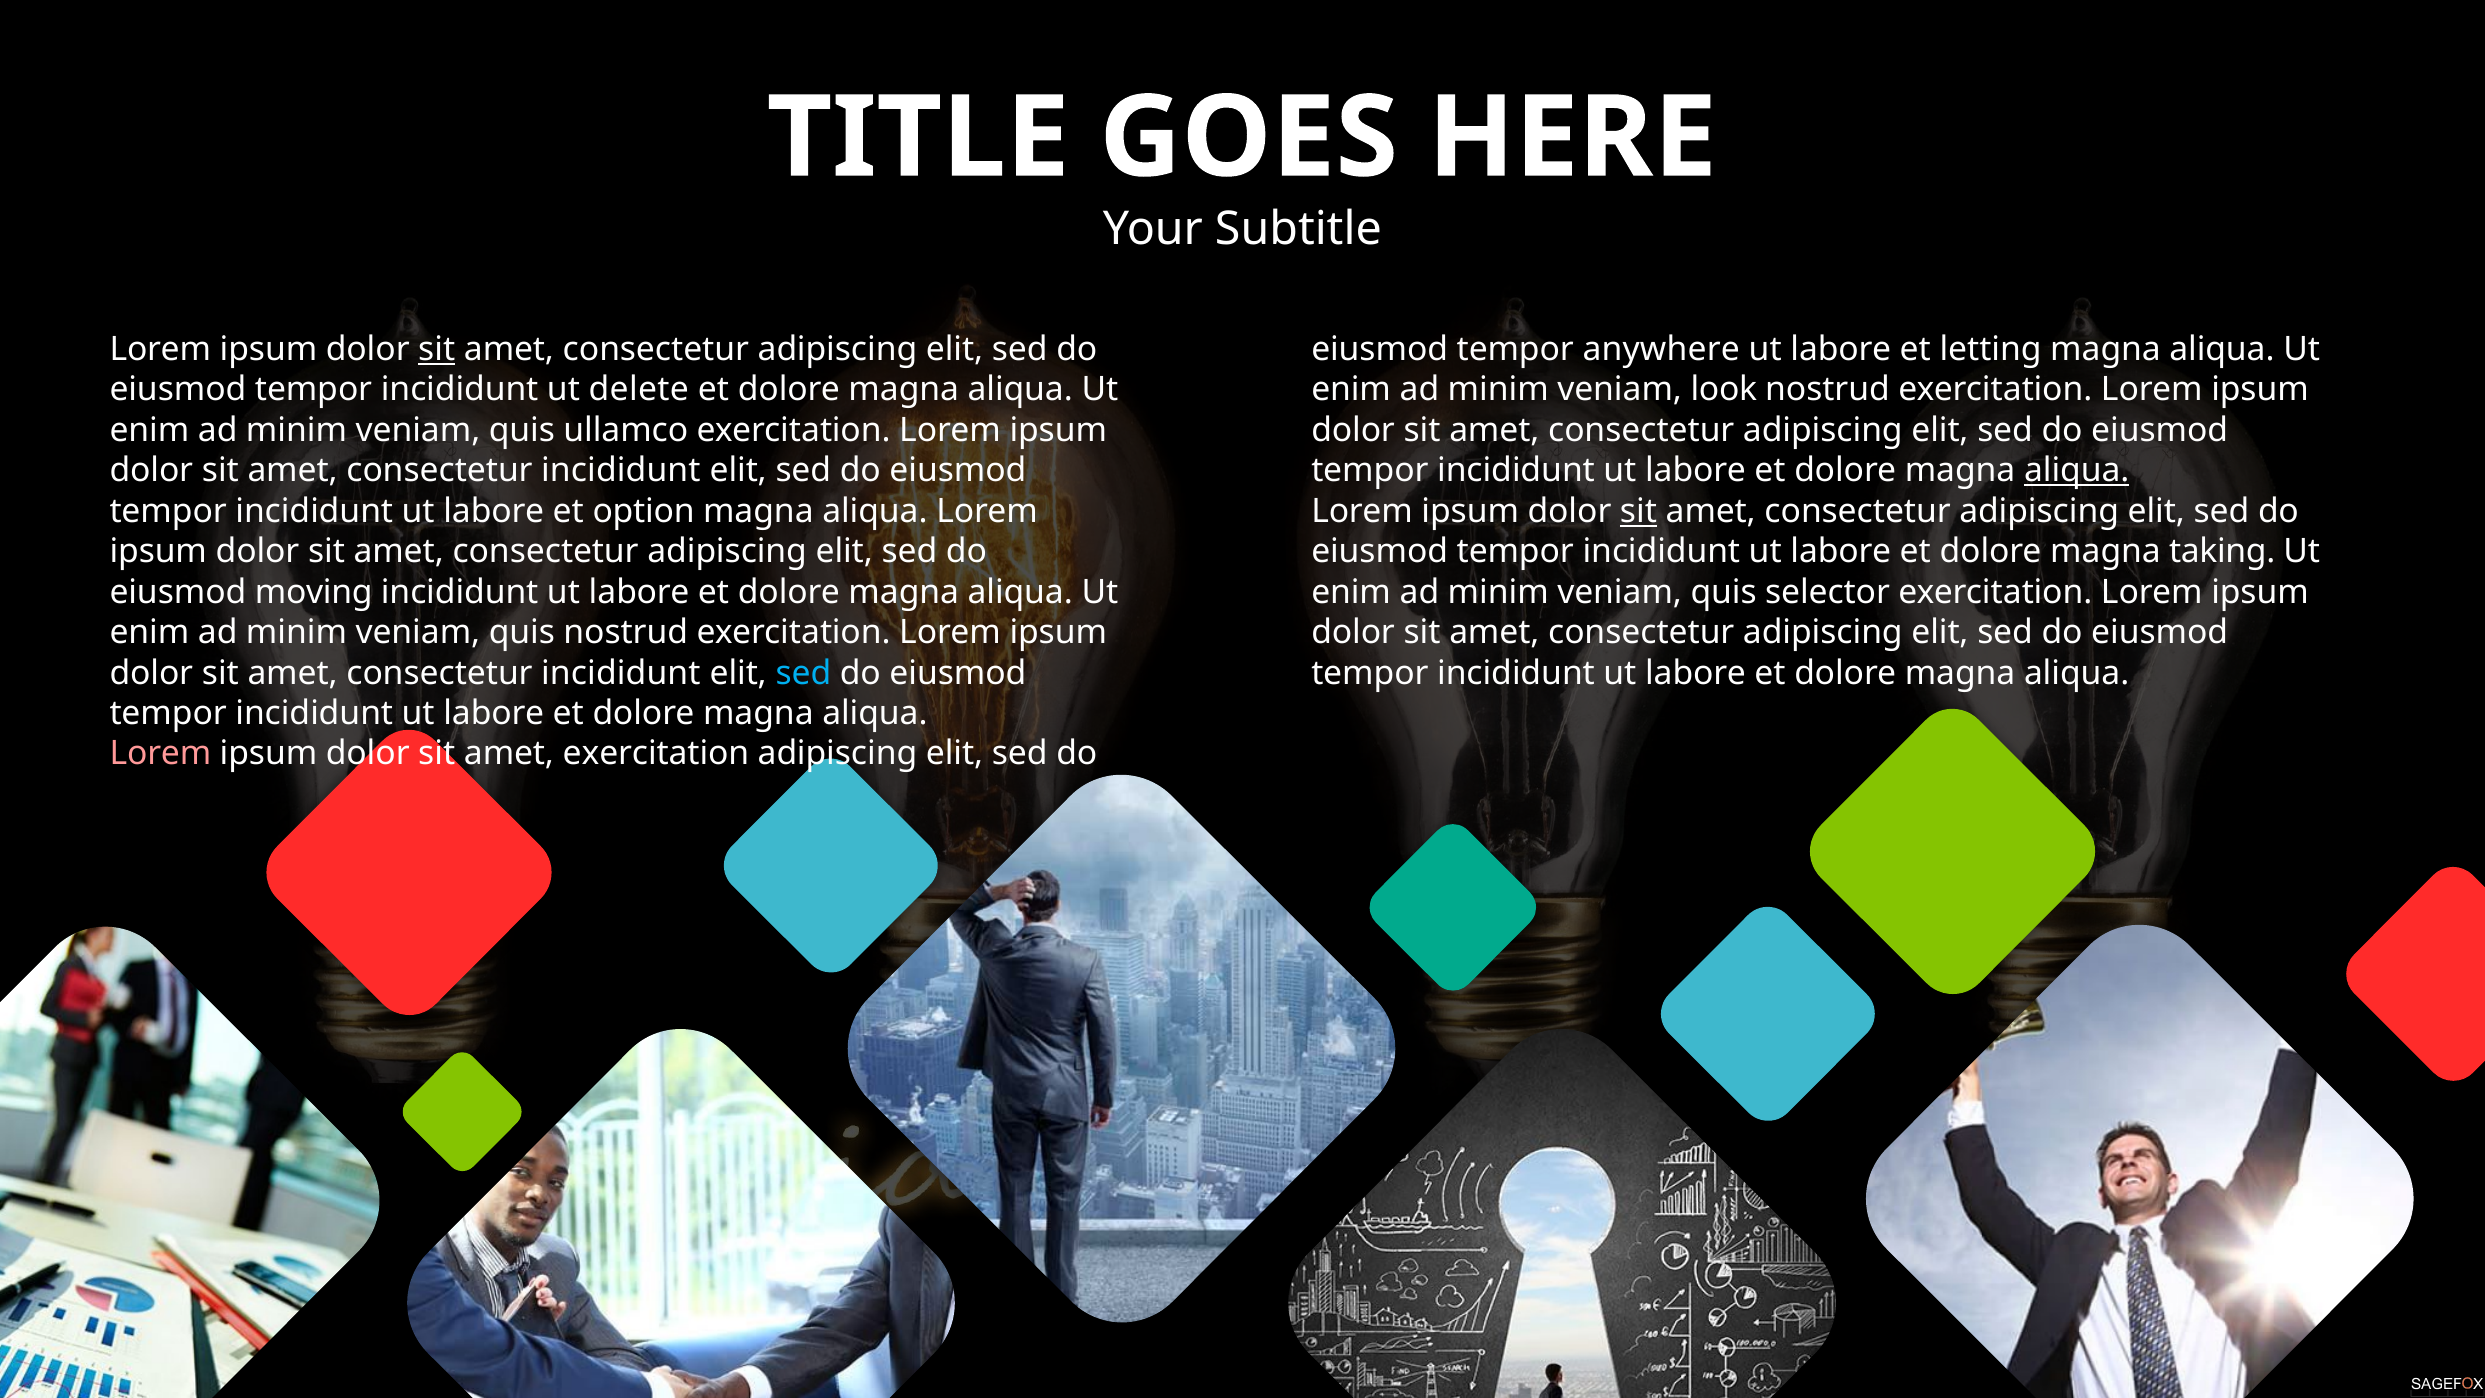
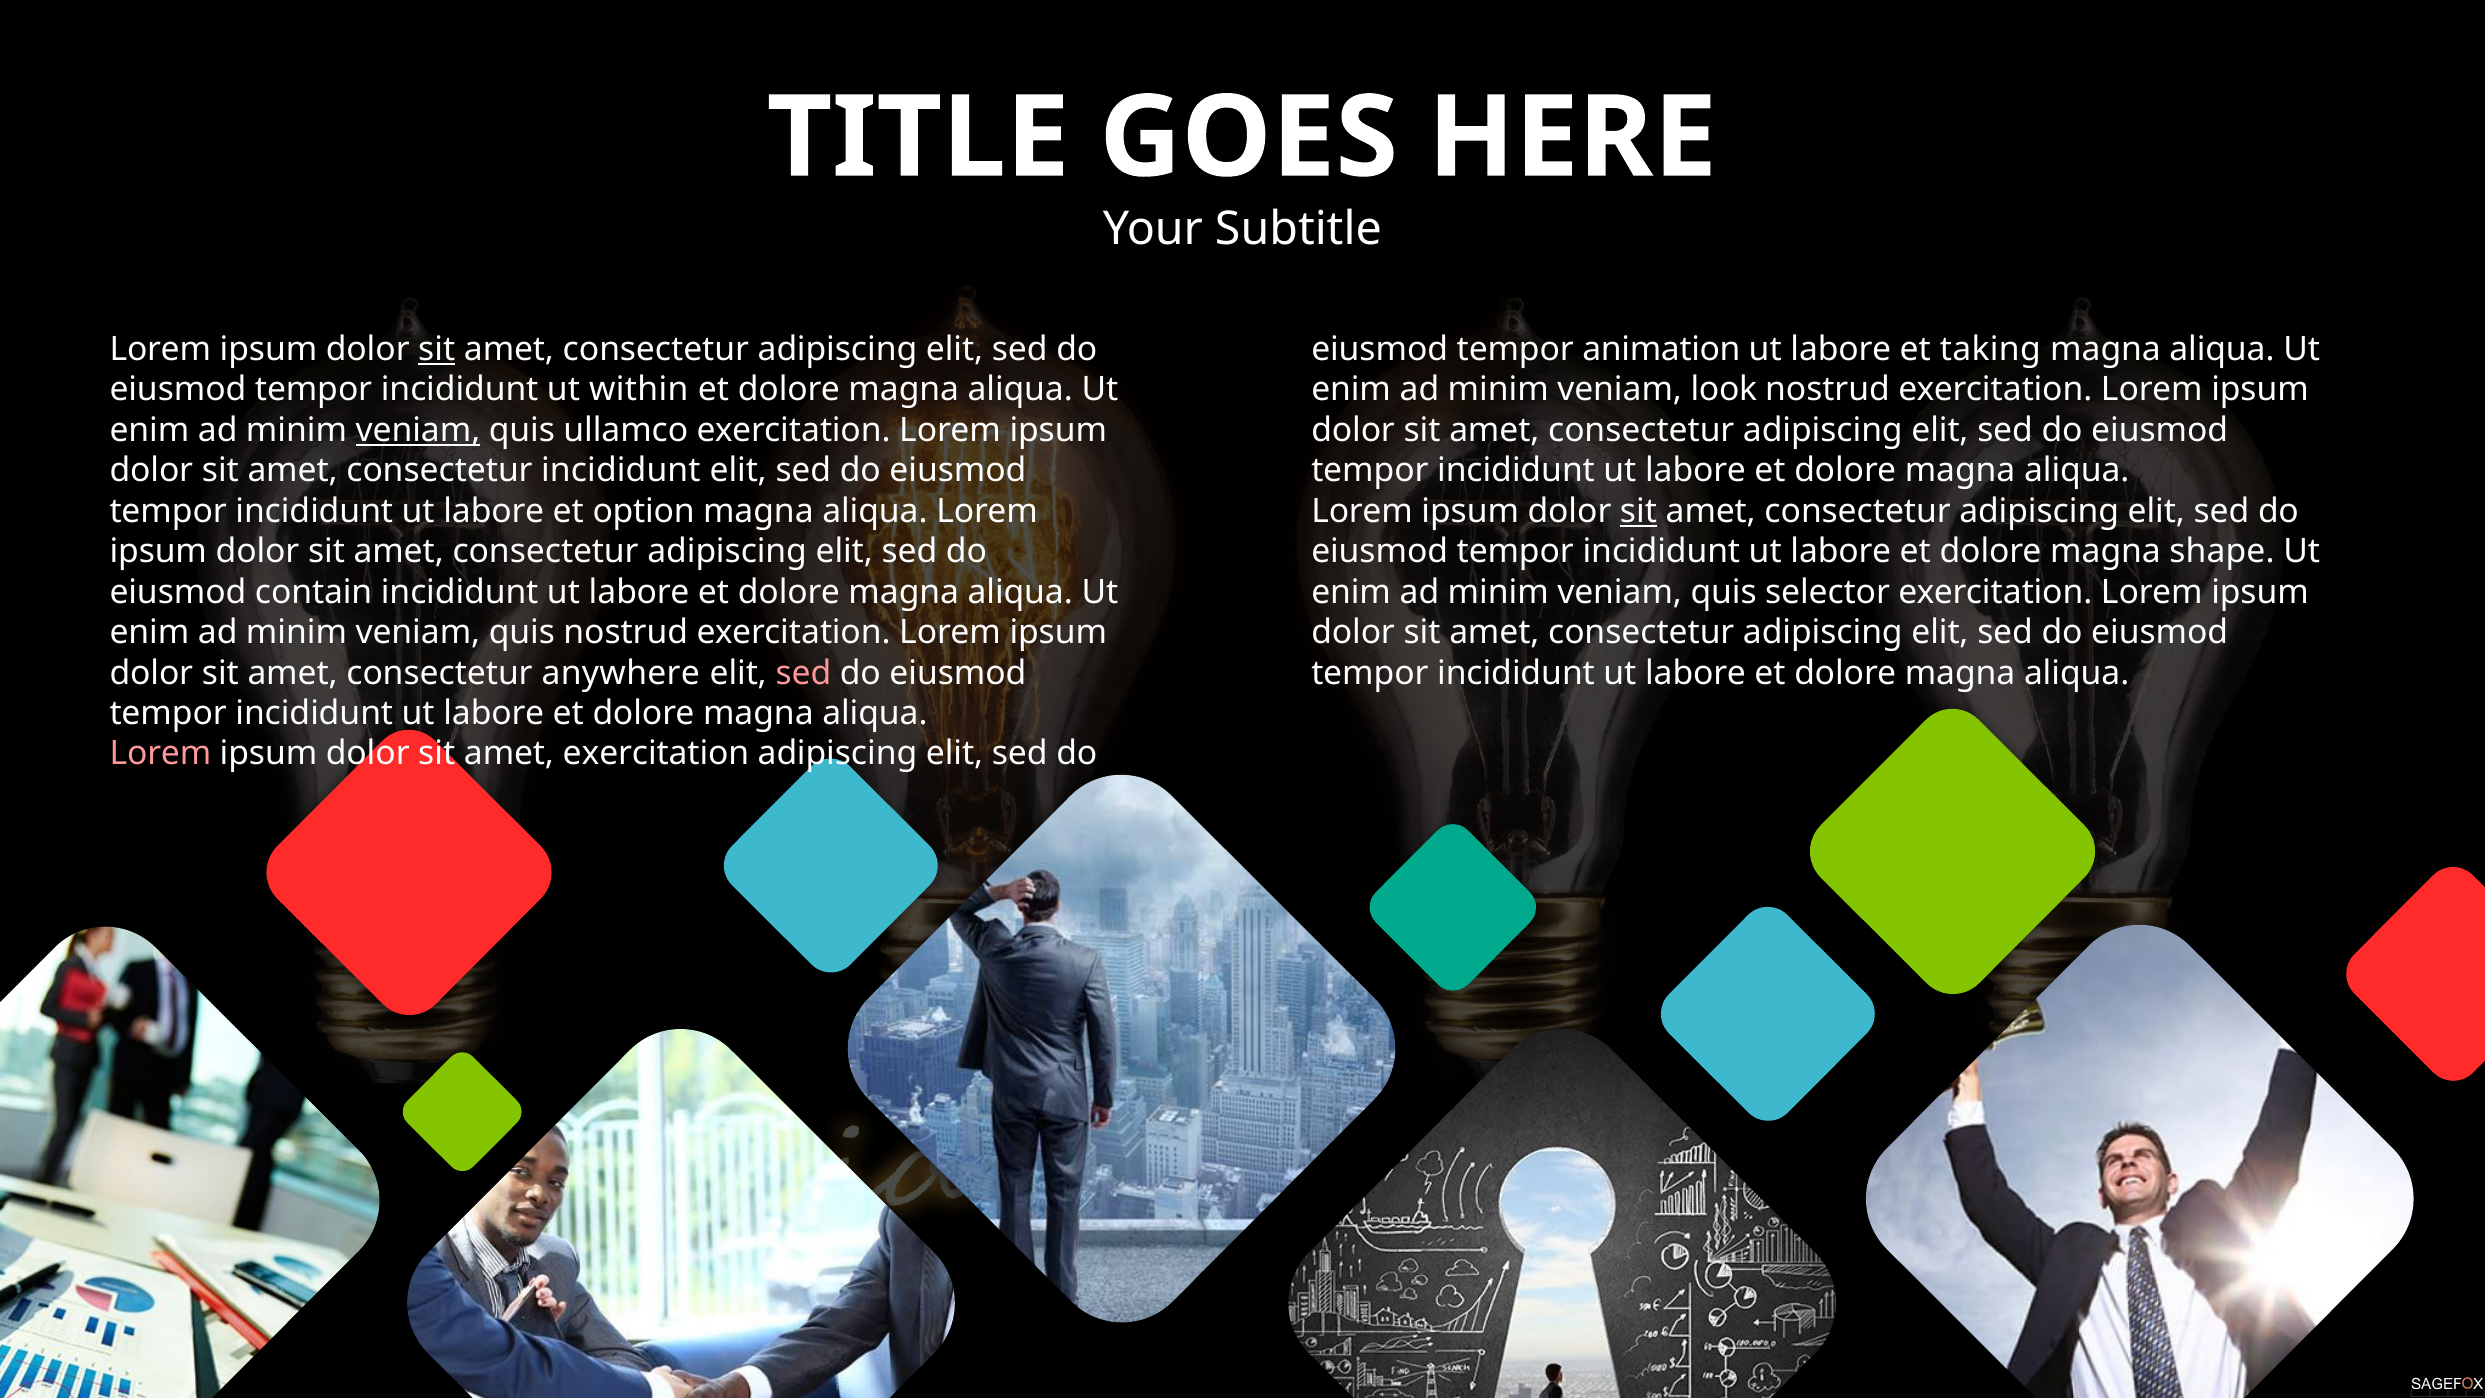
anywhere: anywhere -> animation
letting: letting -> taking
delete: delete -> within
veniam at (418, 430) underline: none -> present
aliqua at (2077, 471) underline: present -> none
taking: taking -> shape
moving: moving -> contain
incididunt at (621, 673): incididunt -> anywhere
sed at (803, 673) colour: light blue -> pink
